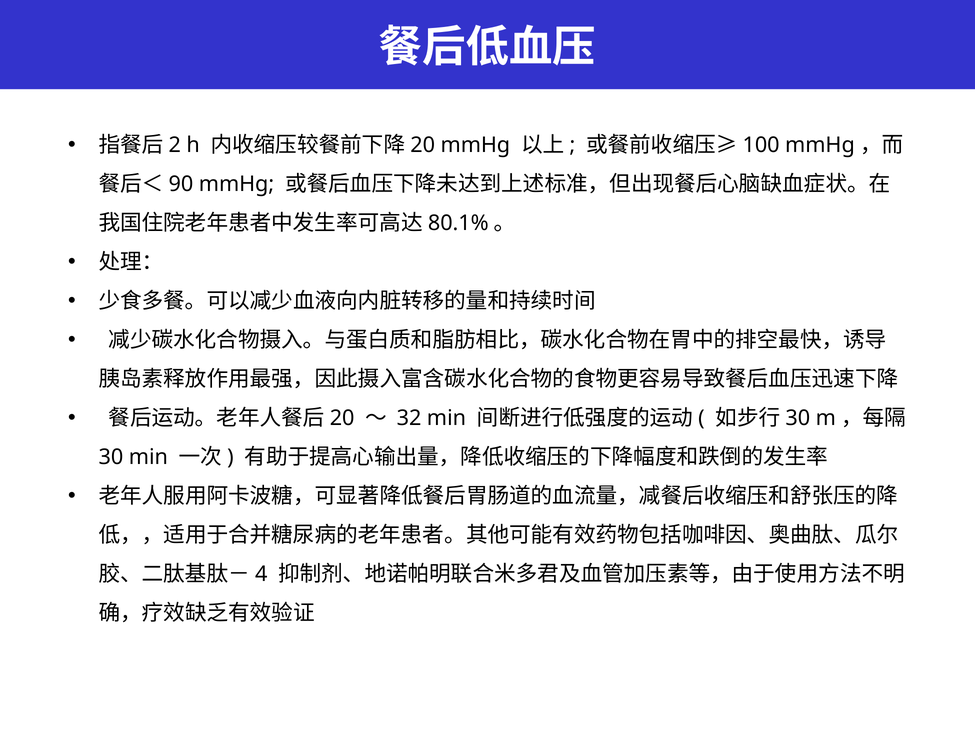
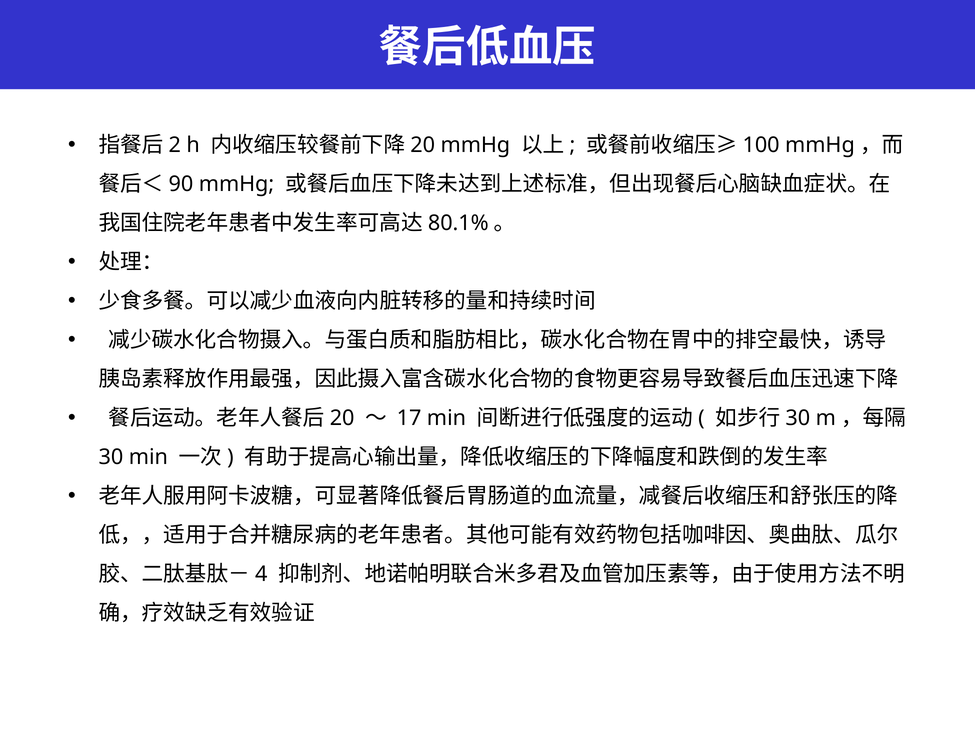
32: 32 -> 17
